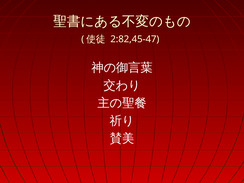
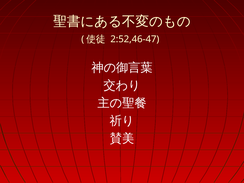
2:82,45-47: 2:82,45-47 -> 2:52,46-47
